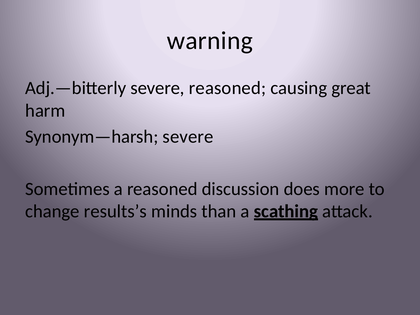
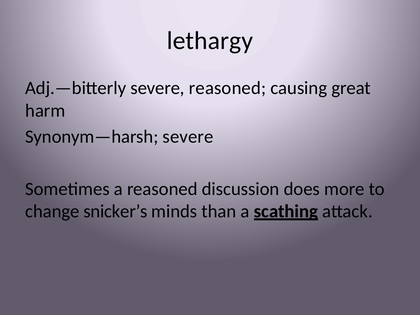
warning: warning -> lethargy
results’s: results’s -> snicker’s
